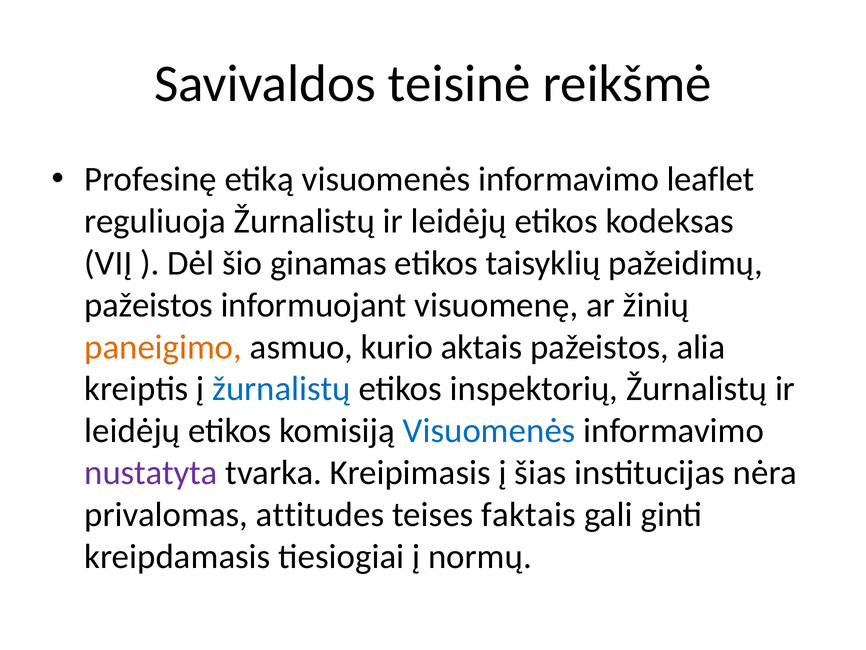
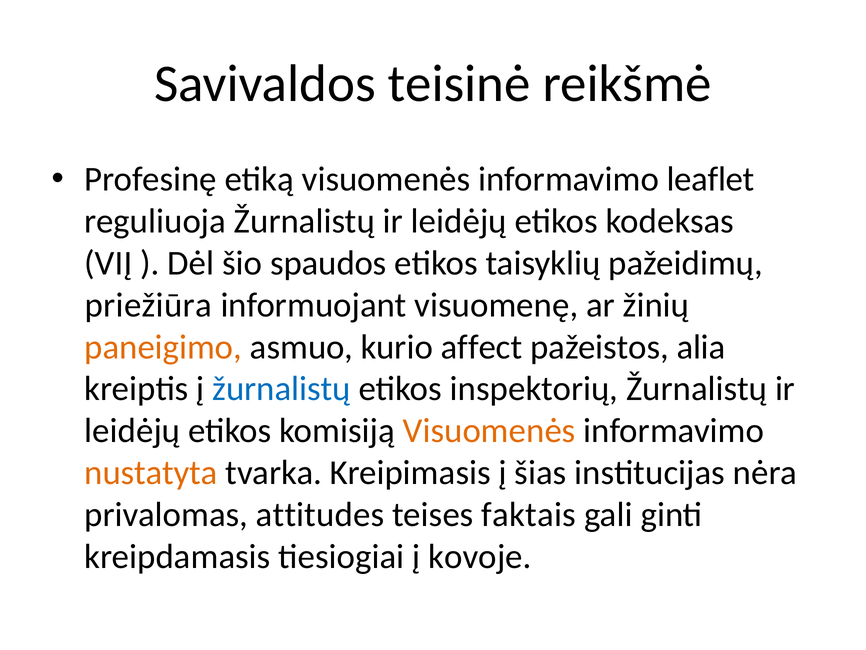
ginamas: ginamas -> spaudos
pažeistos at (149, 305): pažeistos -> priežiūra
aktais: aktais -> affect
Visuomenės at (489, 430) colour: blue -> orange
nustatyta colour: purple -> orange
normų: normų -> kovoje
